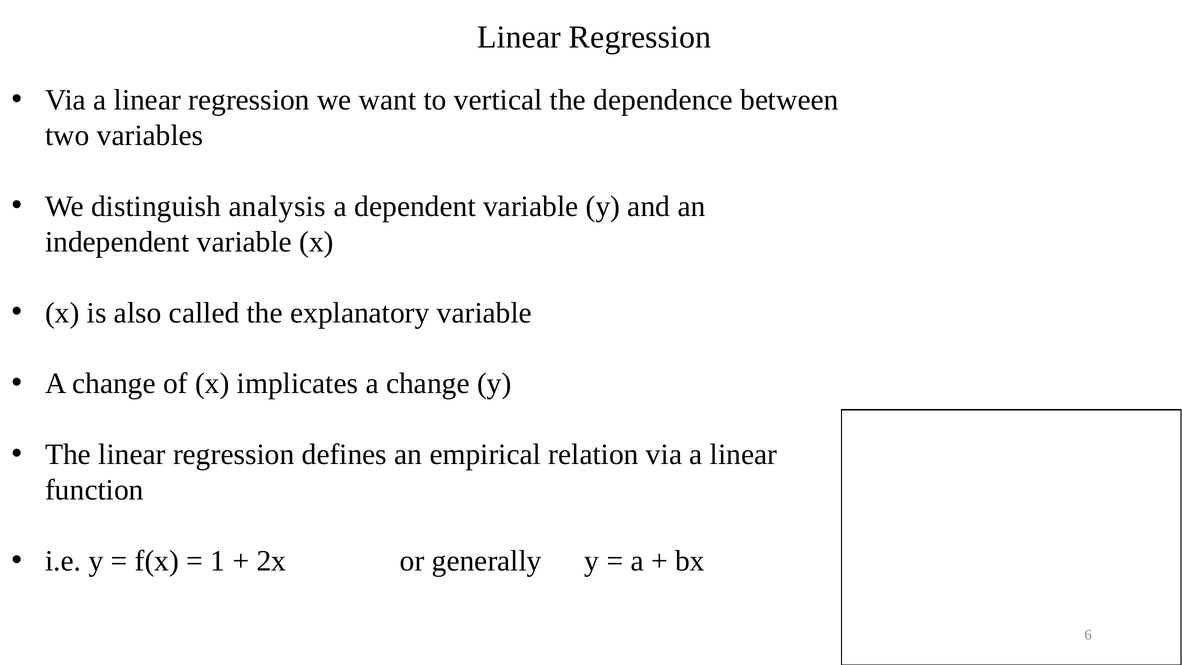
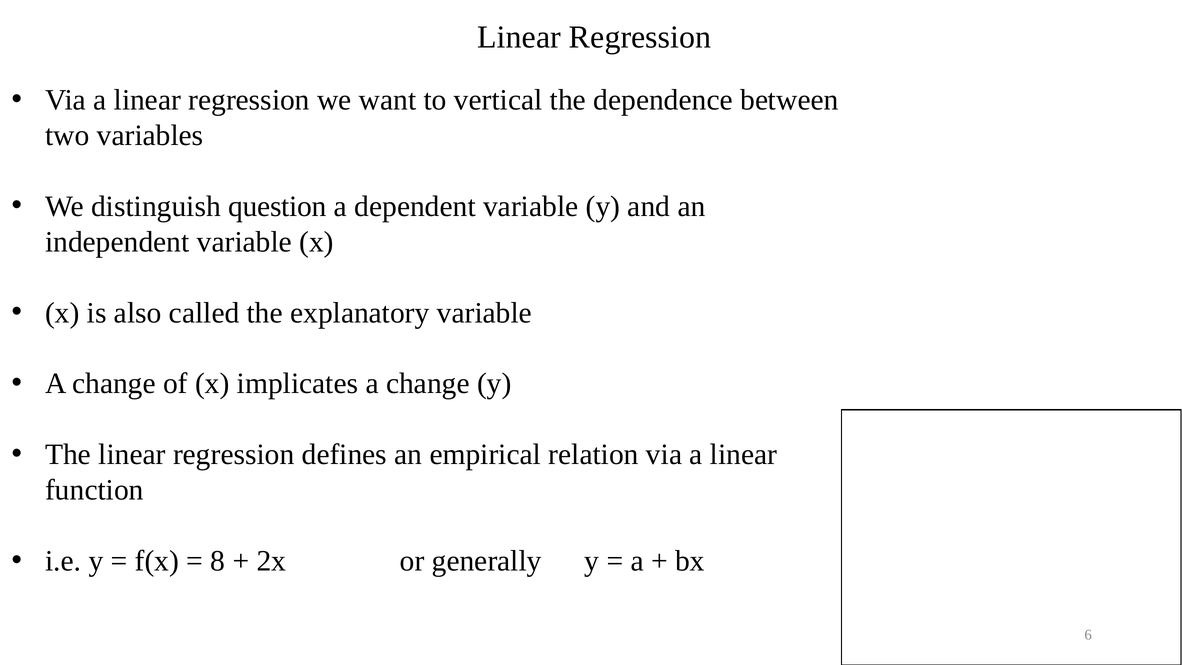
analysis: analysis -> question
1: 1 -> 8
